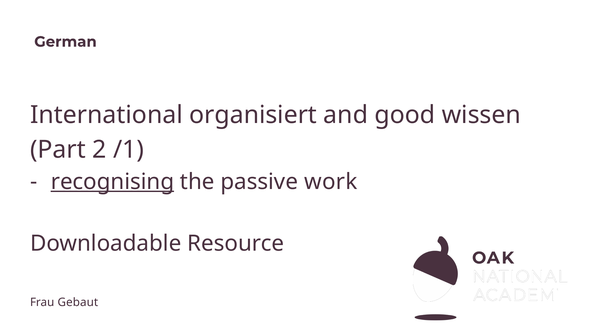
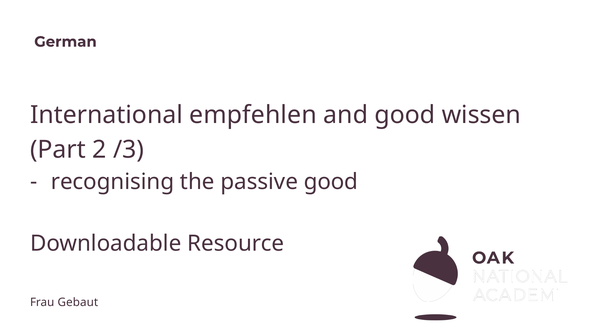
organisiert: organisiert -> empfehlen
/1: /1 -> /3
recognising underline: present -> none
passive work: work -> good
